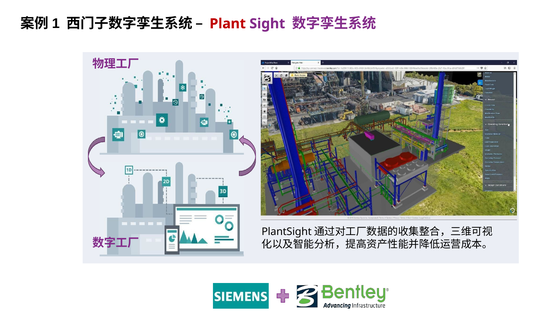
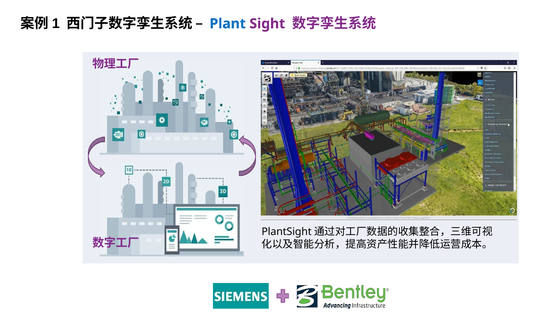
Plant colour: red -> blue
